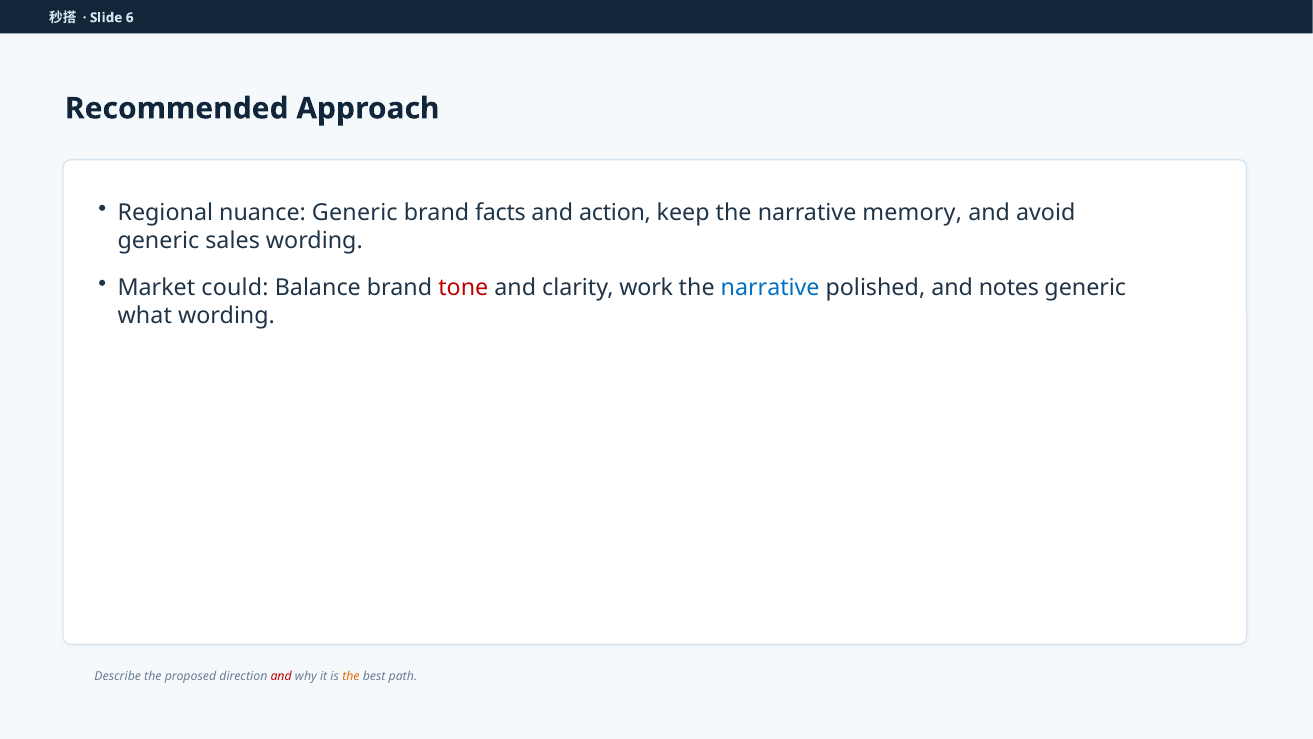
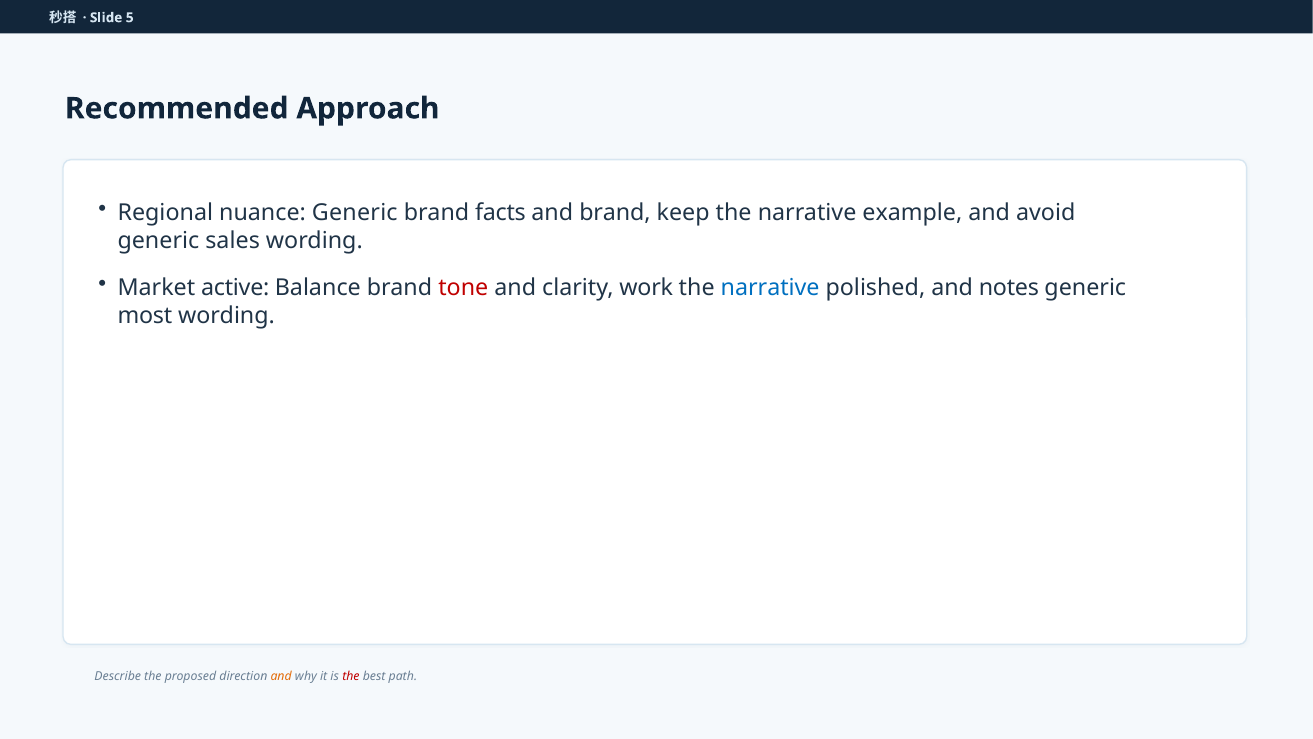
6: 6 -> 5
and action: action -> brand
memory: memory -> example
could: could -> active
what: what -> most
and at (281, 676) colour: red -> orange
the at (351, 676) colour: orange -> red
